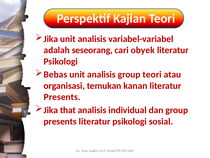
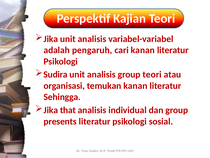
seseorang: seseorang -> pengaruh
cari obyek: obyek -> kanan
Bebas at (55, 74): Bebas -> Sudira
Presents at (62, 97): Presents -> Sehingga
